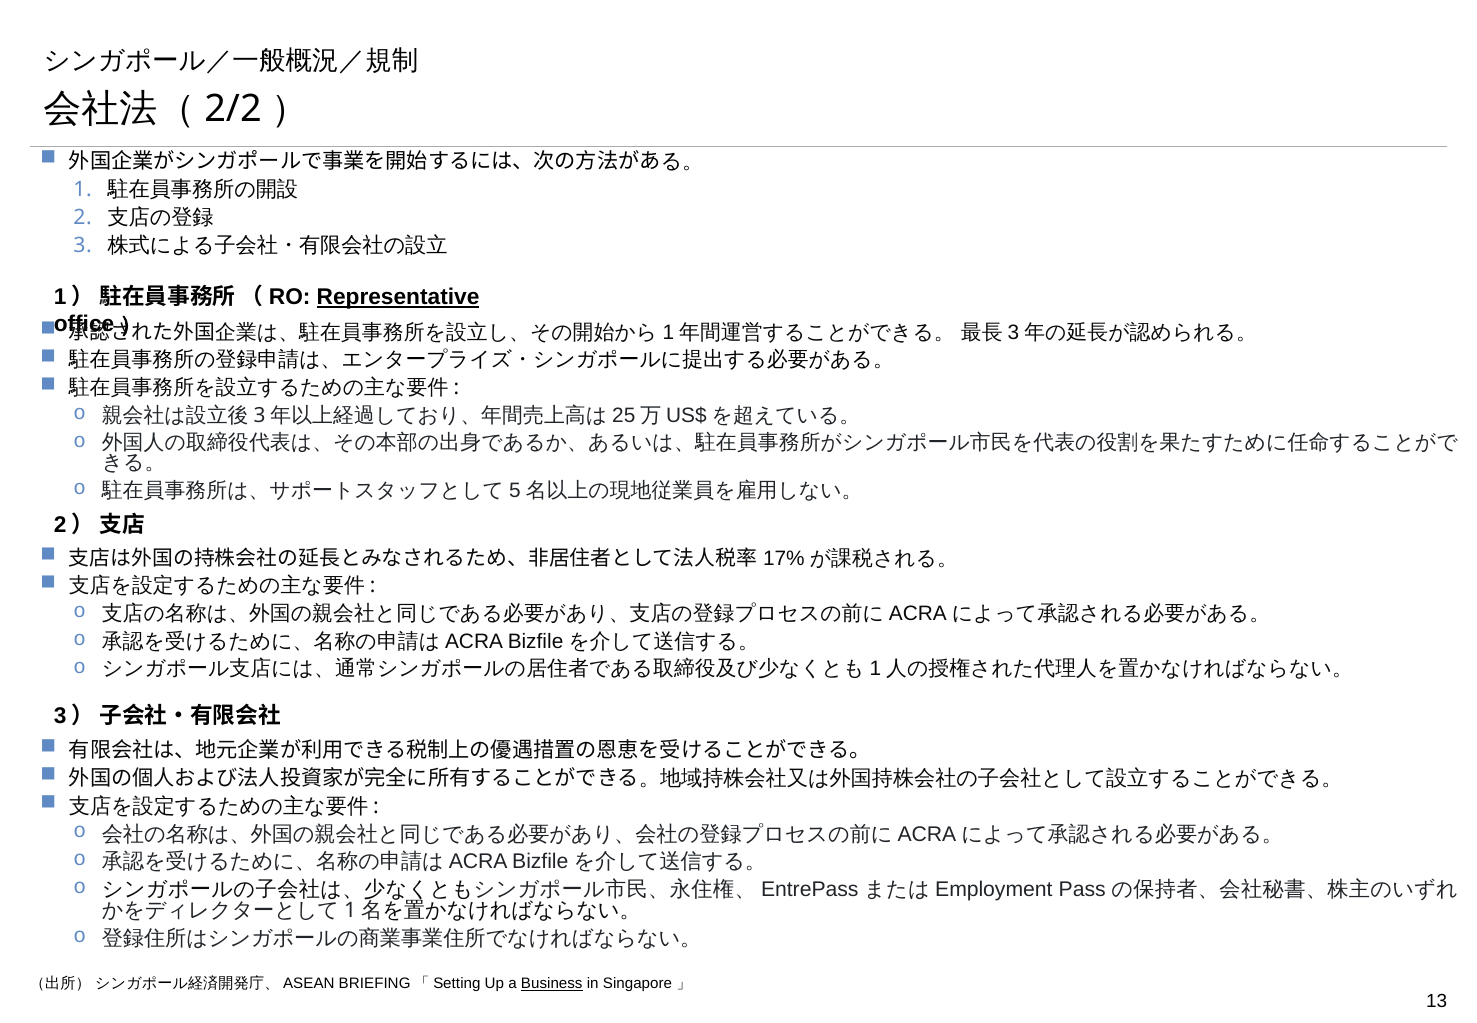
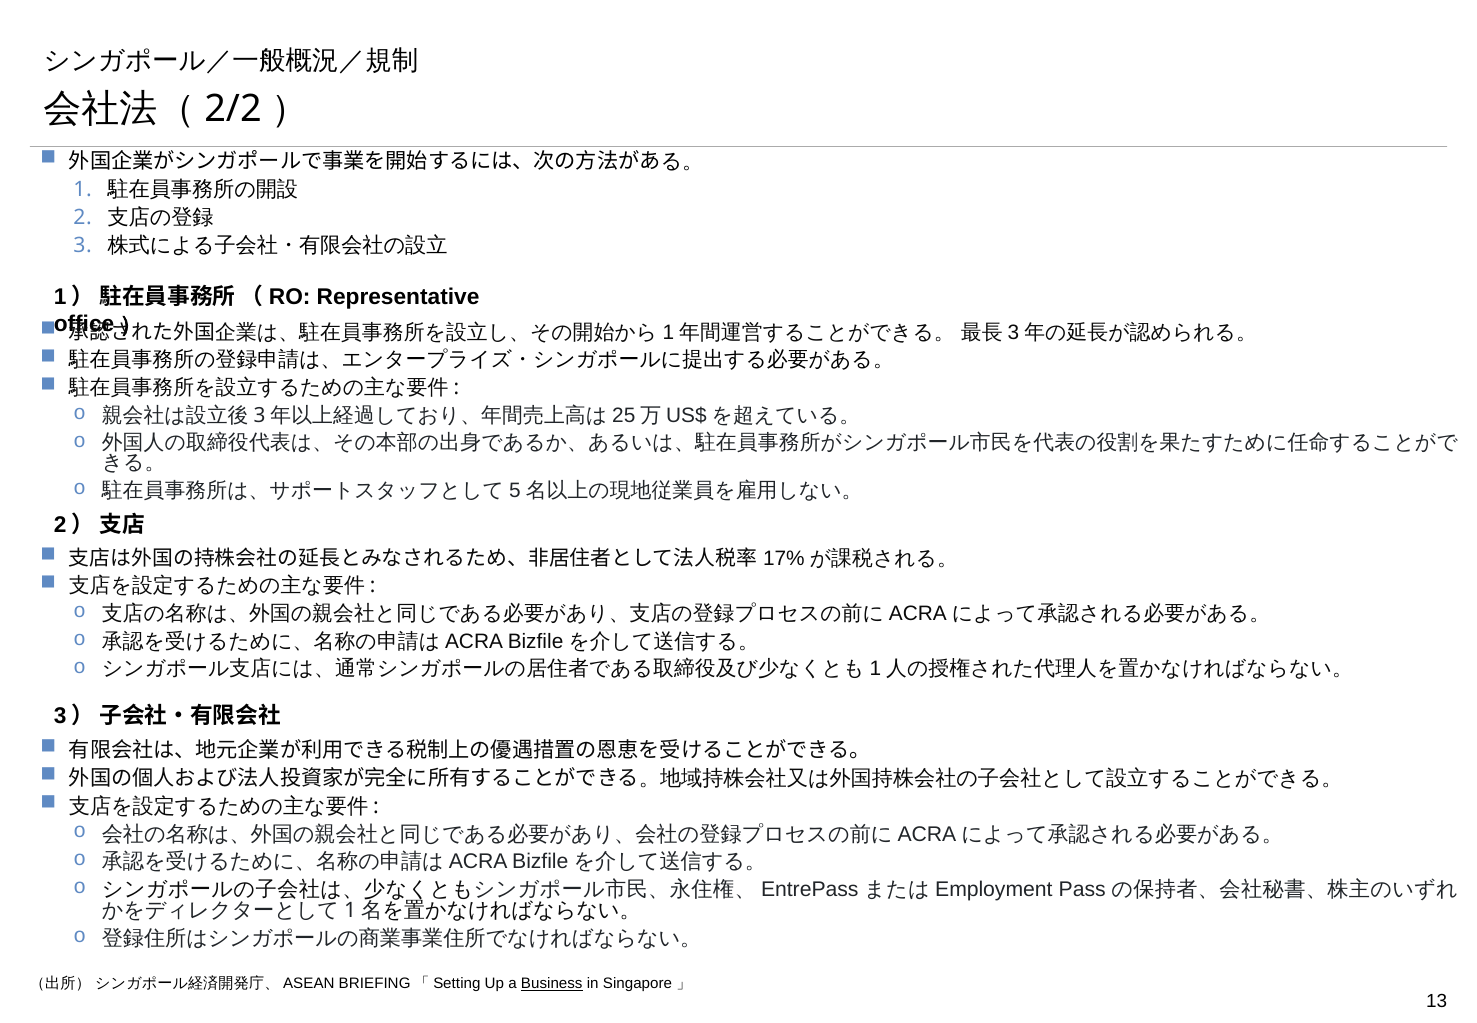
Representative underline: present -> none
